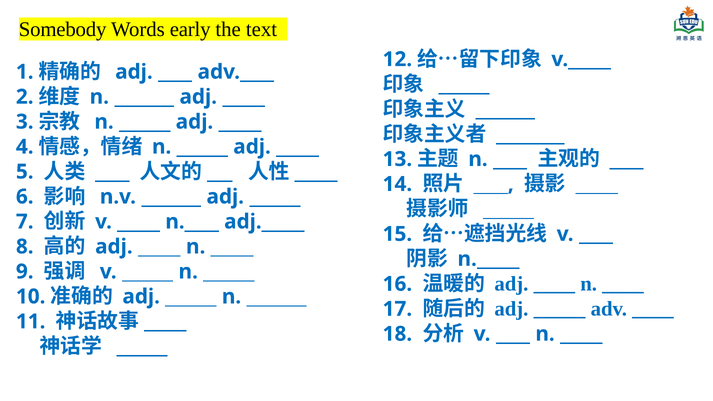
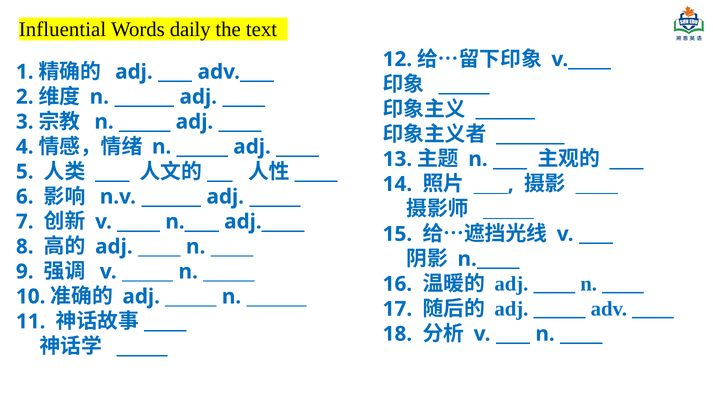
Somebody: Somebody -> Influential
early: early -> daily
